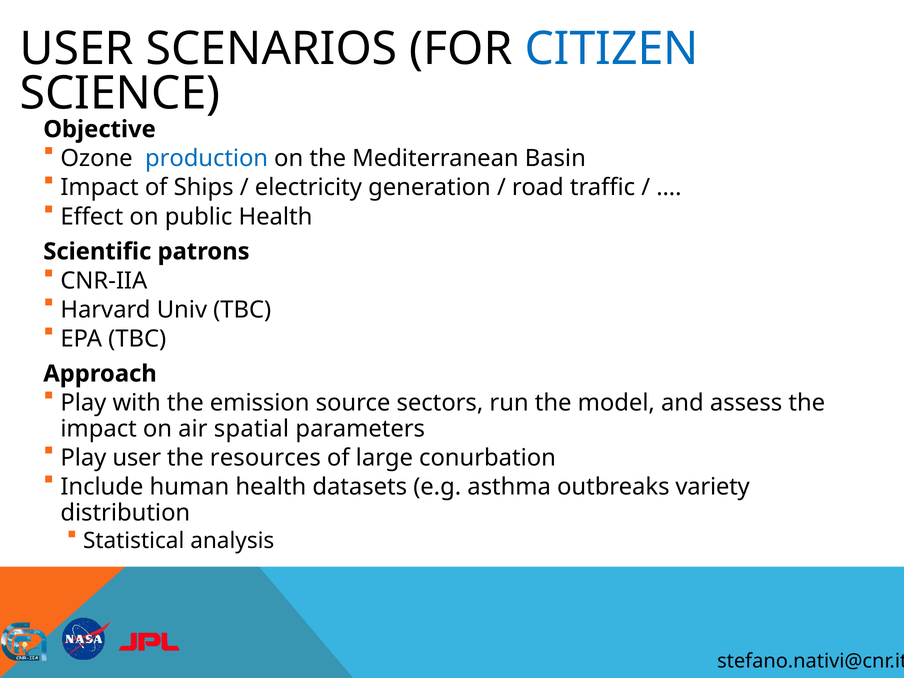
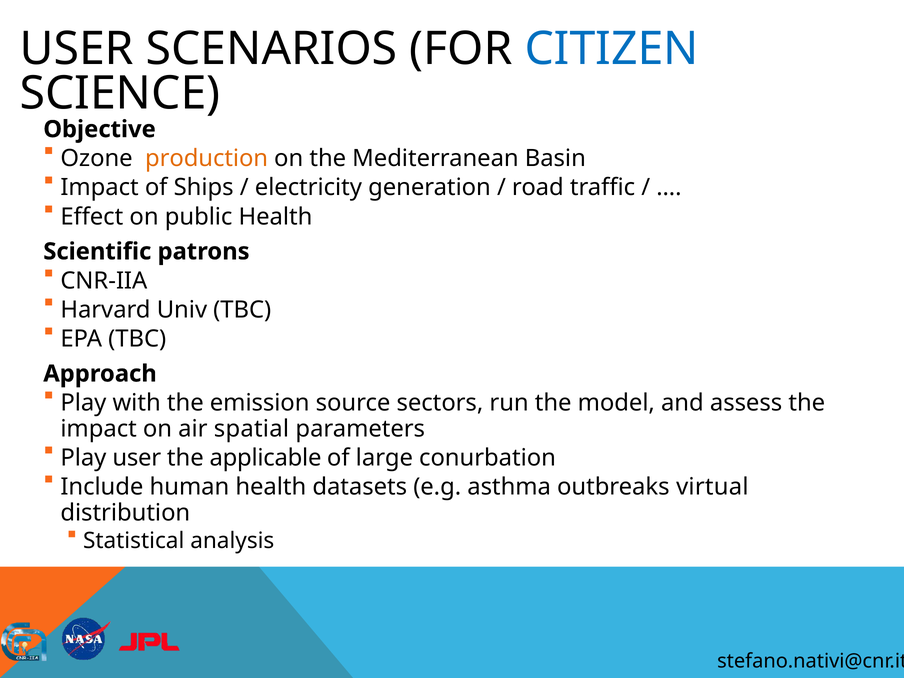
production colour: blue -> orange
resources: resources -> applicable
variety: variety -> virtual
